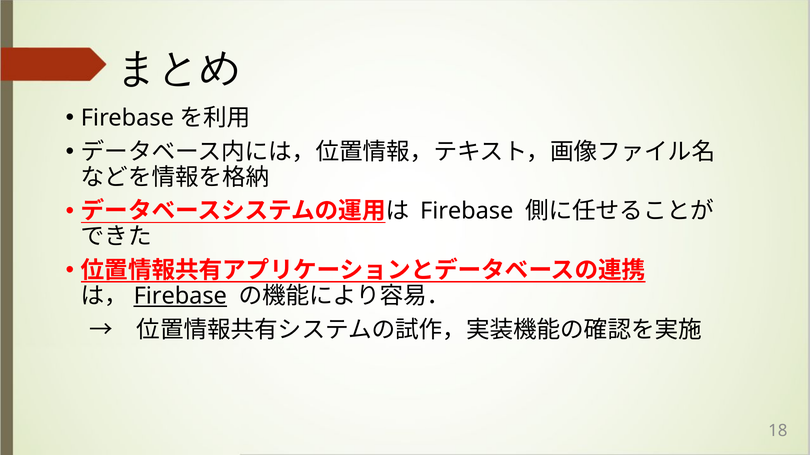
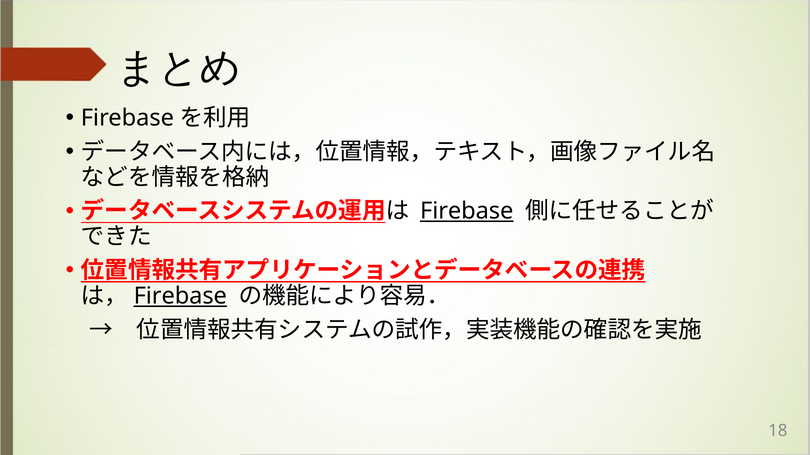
Firebase at (467, 211) underline: none -> present
